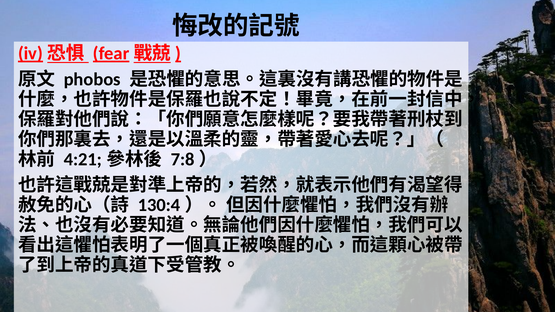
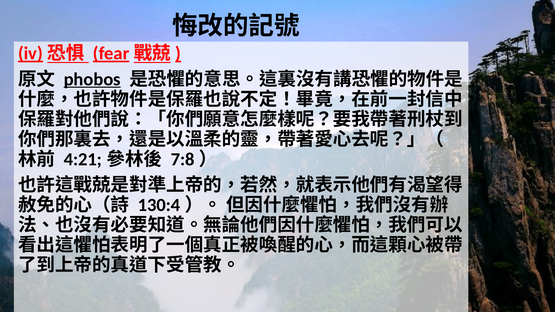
phobos underline: none -> present
